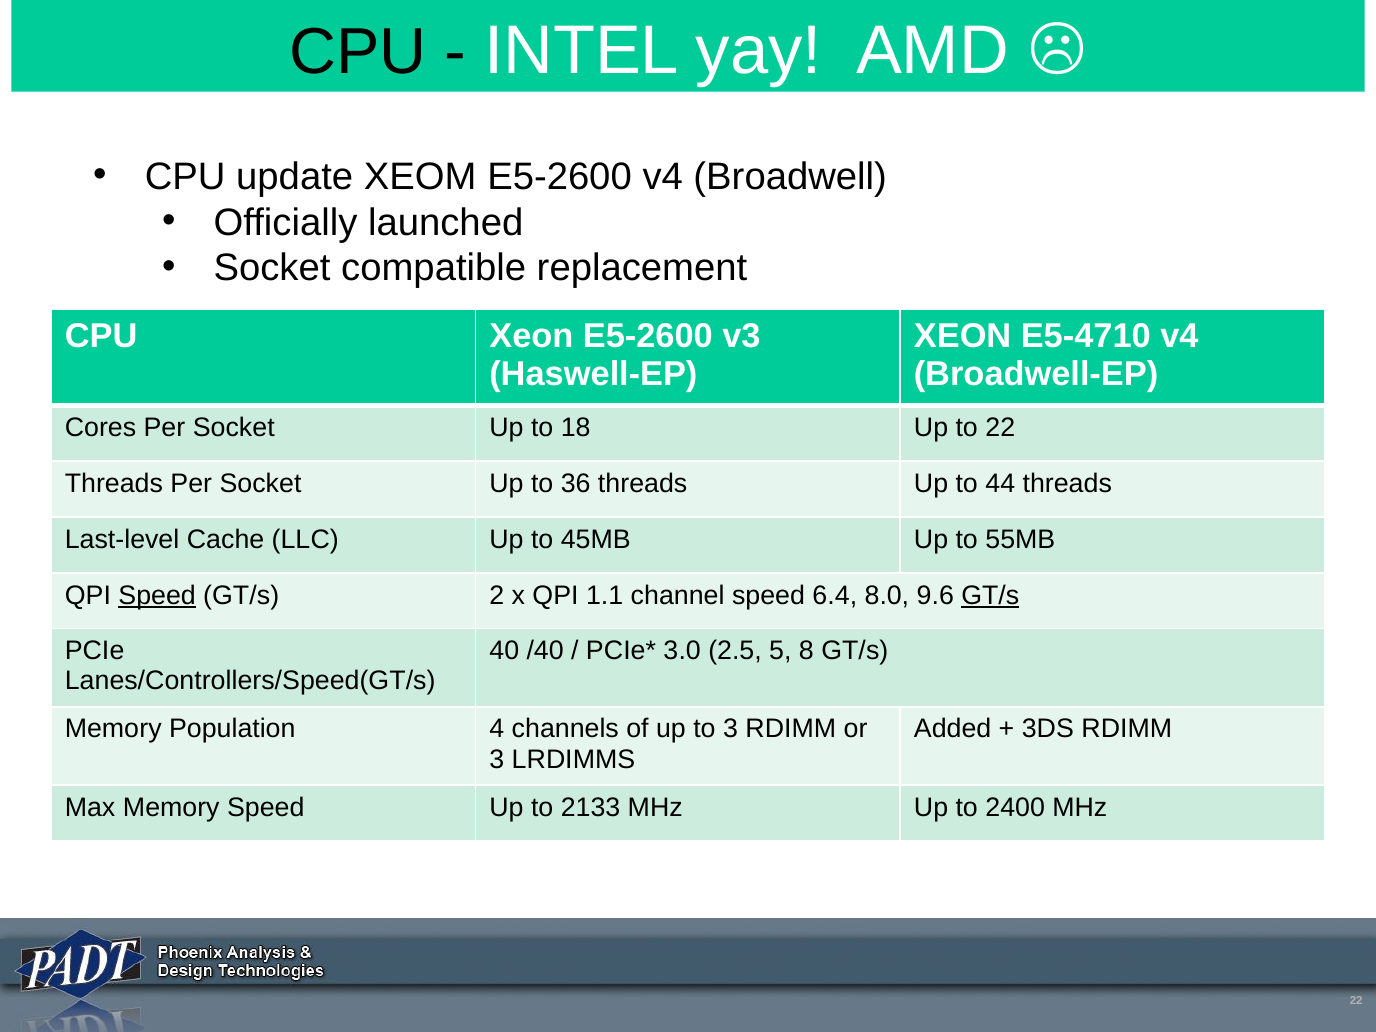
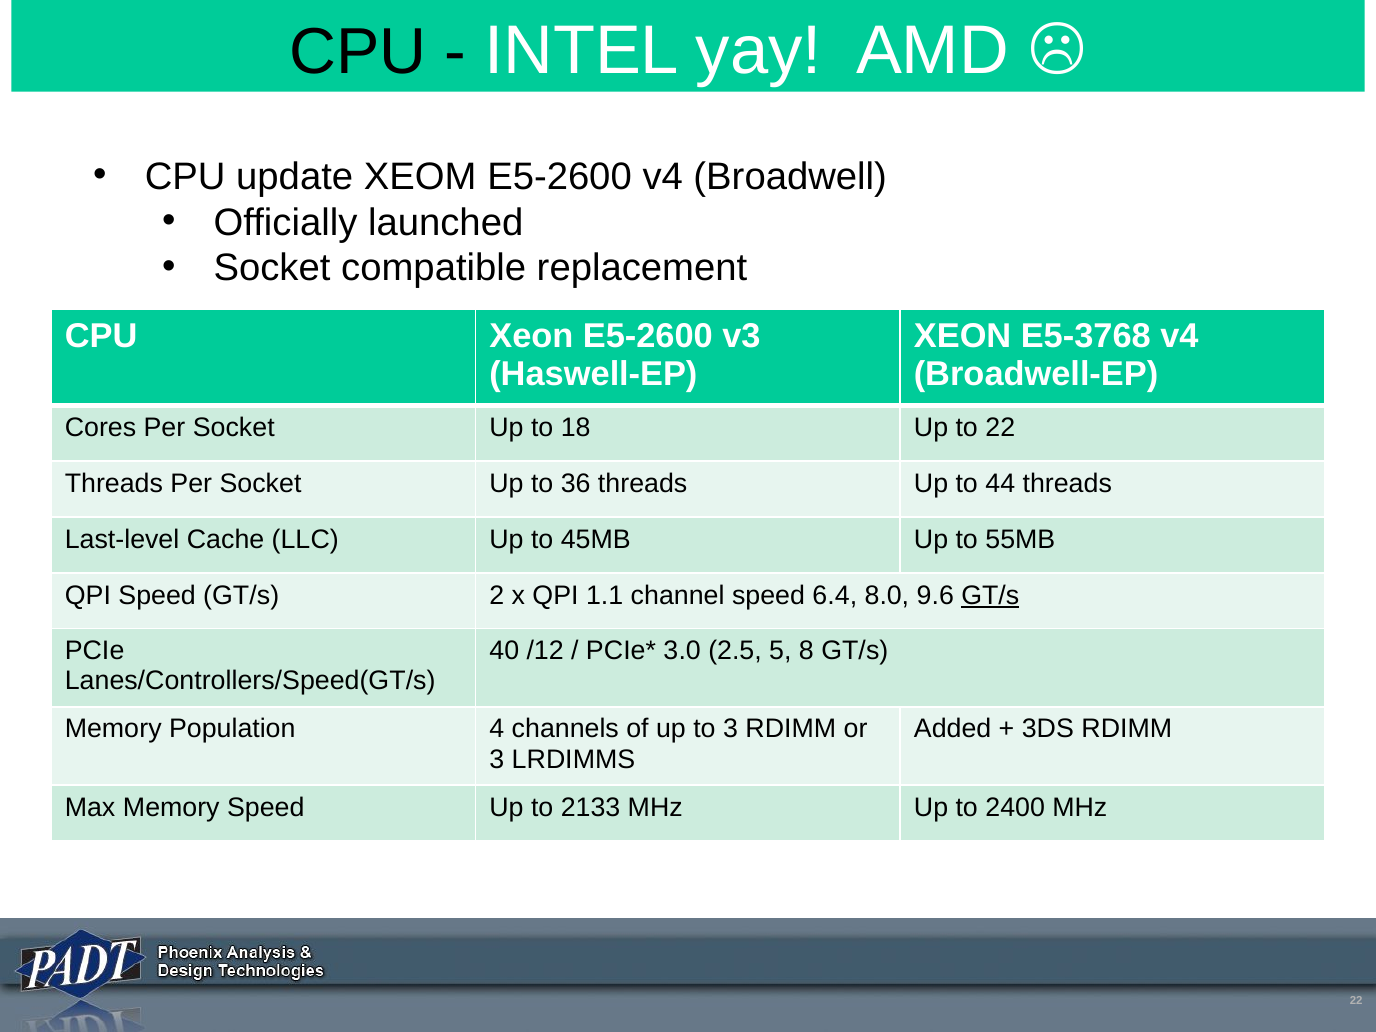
E5-4710: E5-4710 -> E5-3768
Speed at (157, 595) underline: present -> none
/40: /40 -> /12
